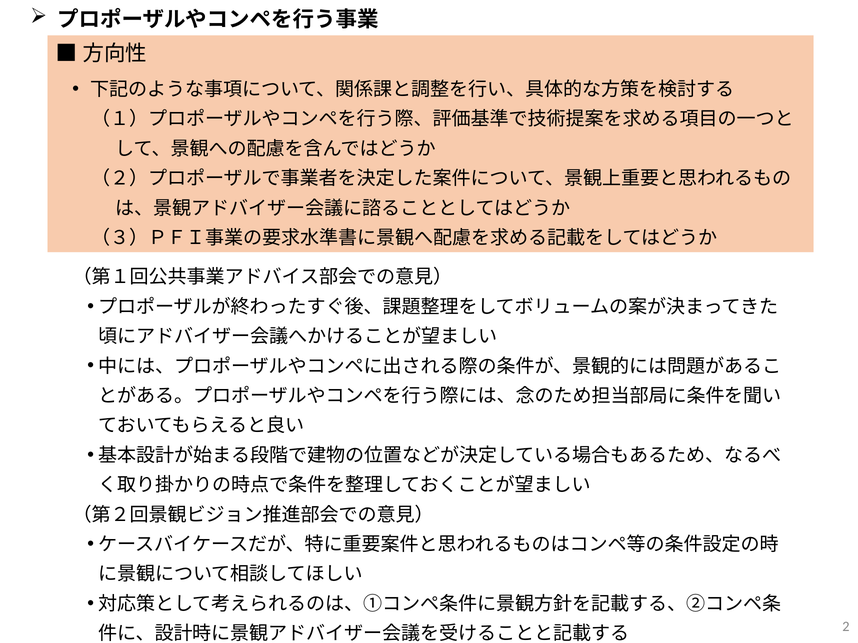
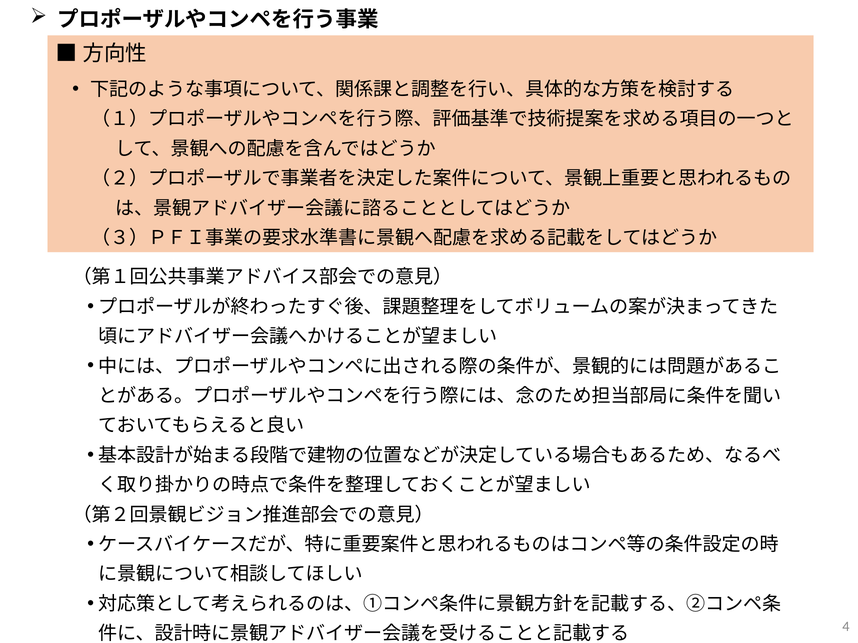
2: 2 -> 4
